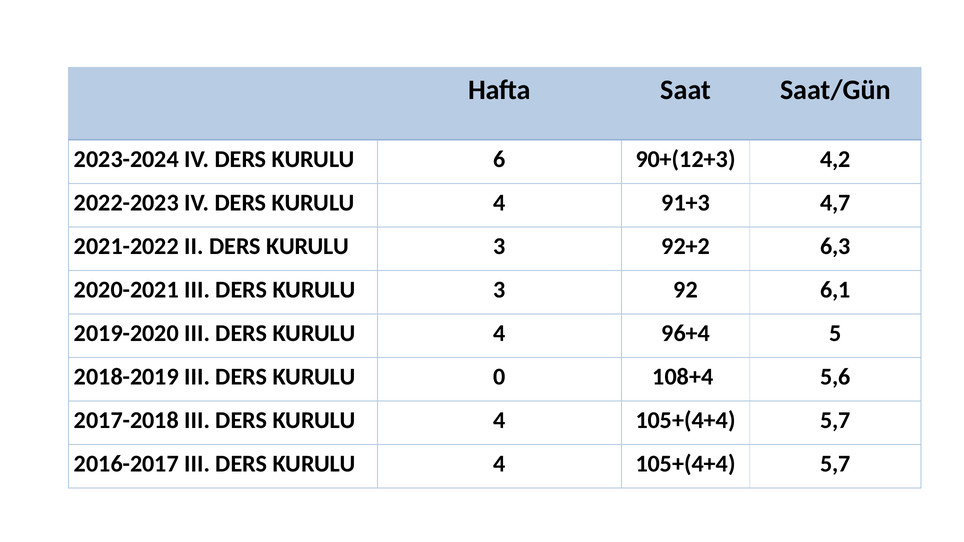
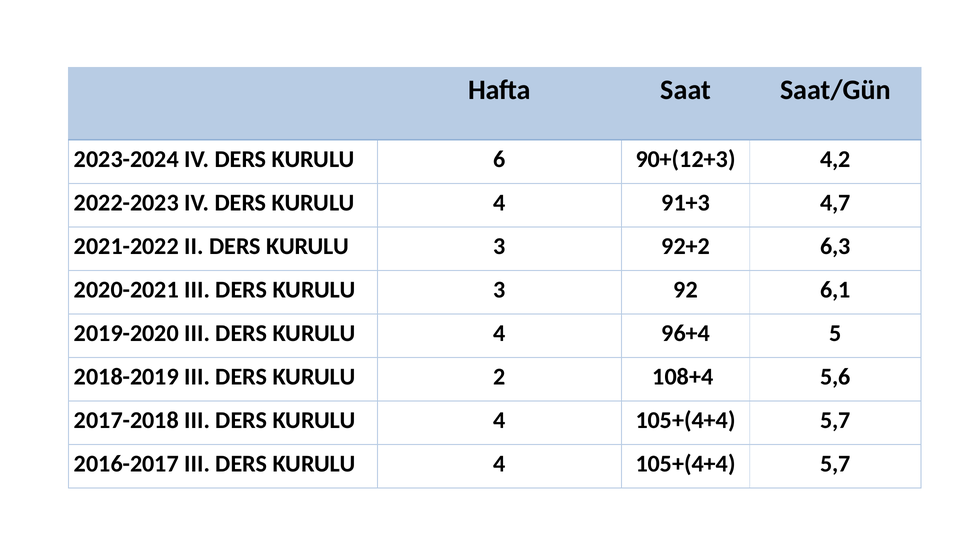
0: 0 -> 2
